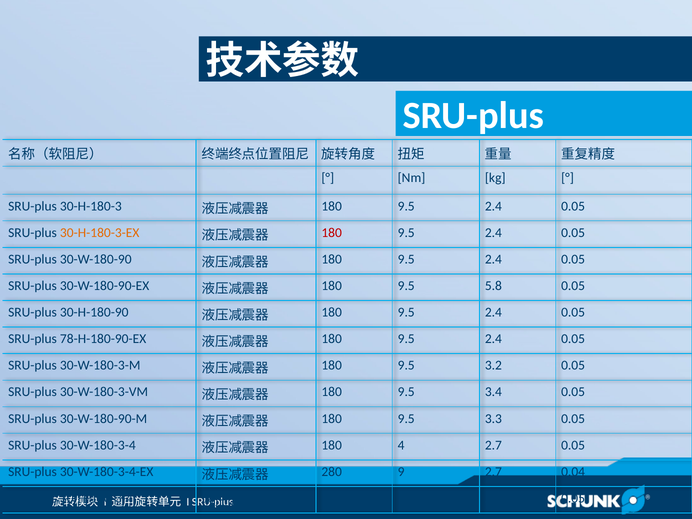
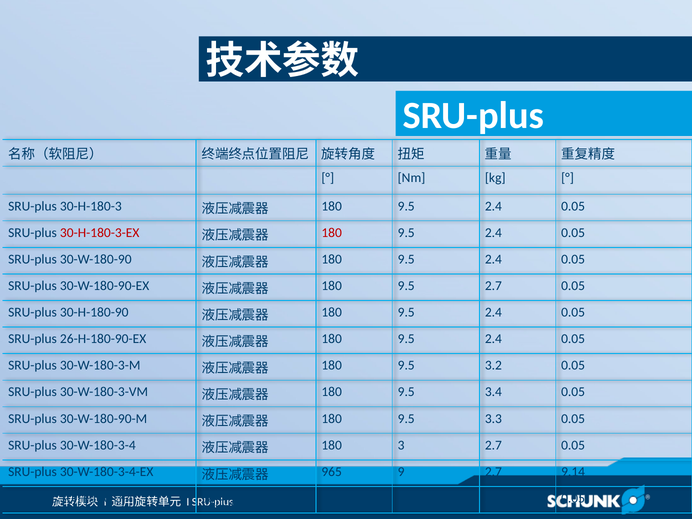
30-H-180-3-EX colour: orange -> red
9.5 5.8: 5.8 -> 2.7
78-H-180-90-EX: 78-H-180-90-EX -> 26-H-180-90-EX
4: 4 -> 3
280: 280 -> 965
0.04: 0.04 -> 9.14
